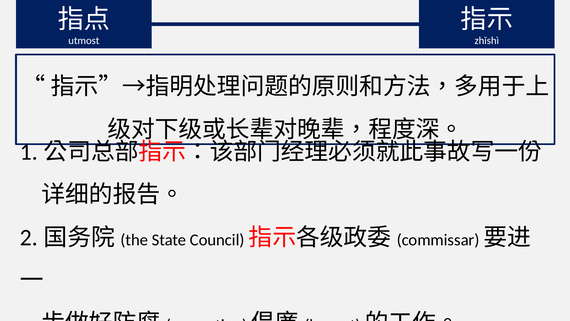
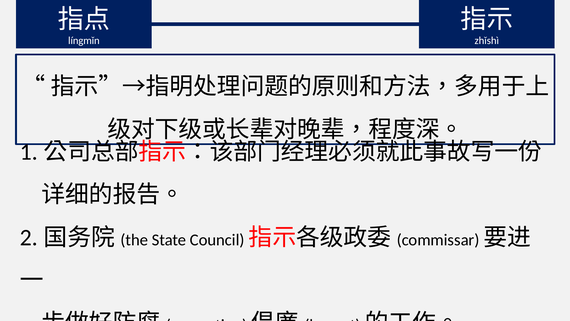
utmost: utmost -> língmǐn
